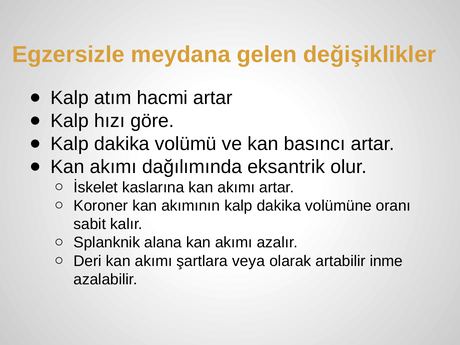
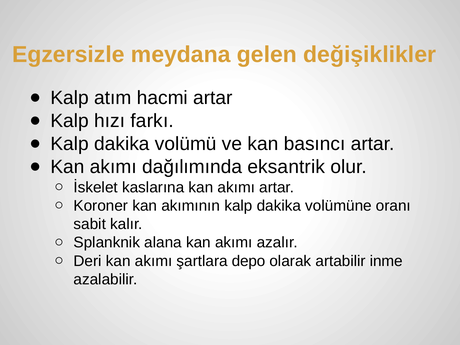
göre: göre -> farkı
veya: veya -> depo
